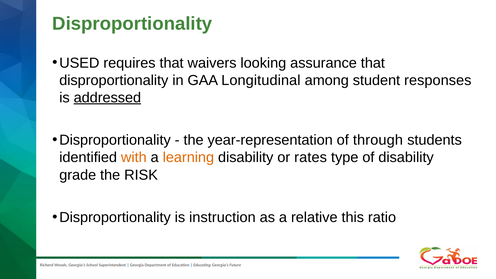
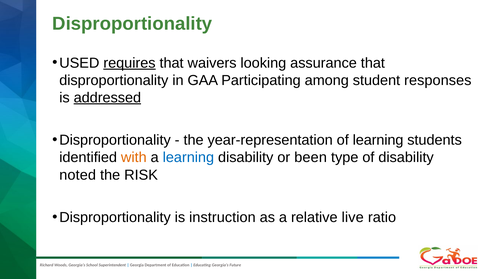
requires underline: none -> present
Longitudinal: Longitudinal -> Participating
of through: through -> learning
learning at (188, 158) colour: orange -> blue
rates: rates -> been
grade: grade -> noted
this: this -> live
